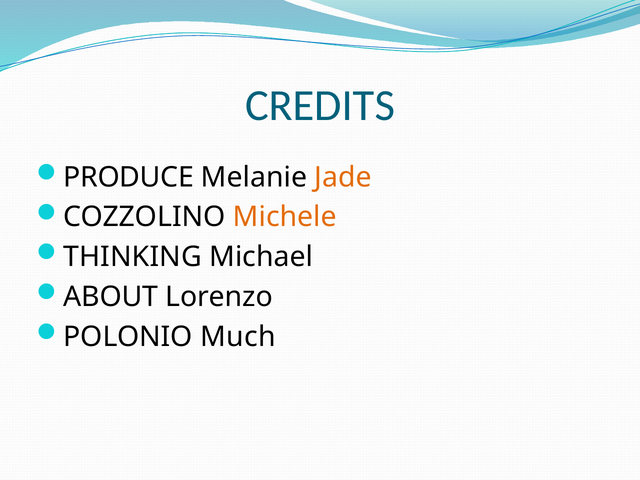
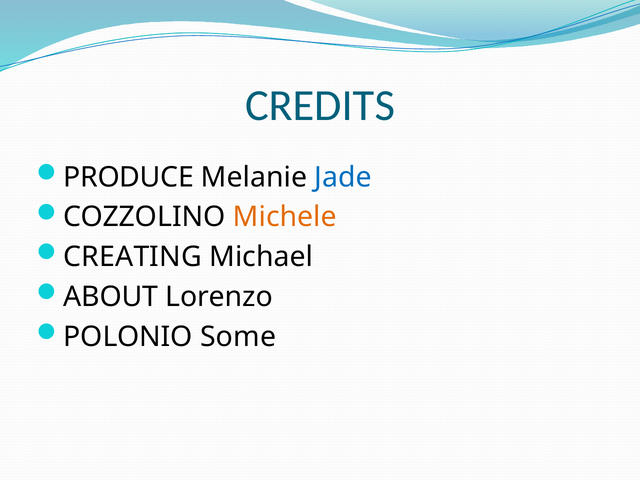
Jade colour: orange -> blue
THINKING: THINKING -> CREATING
Much: Much -> Some
